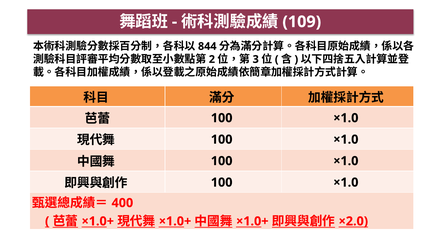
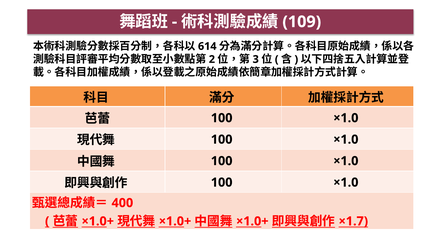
844: 844 -> 614
×2.0: ×2.0 -> ×1.7
